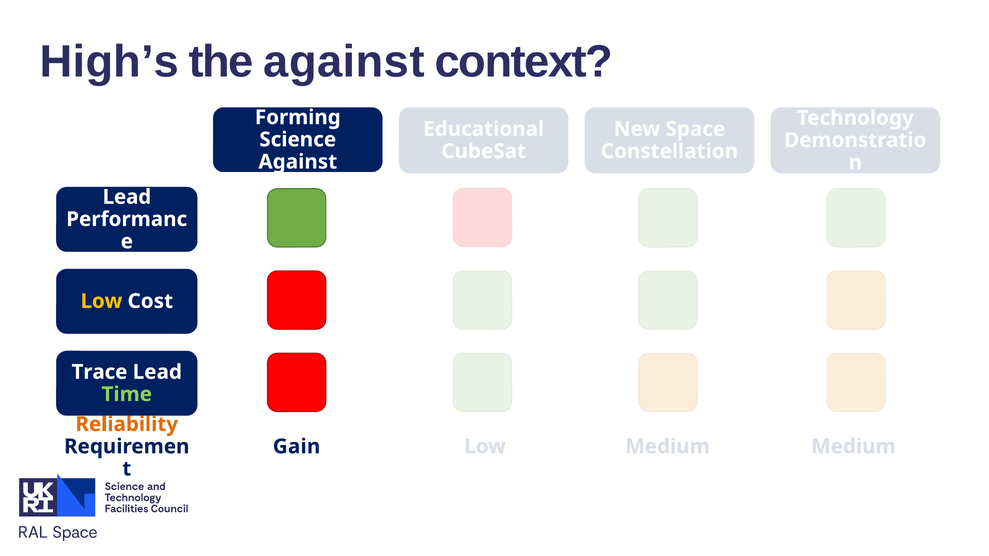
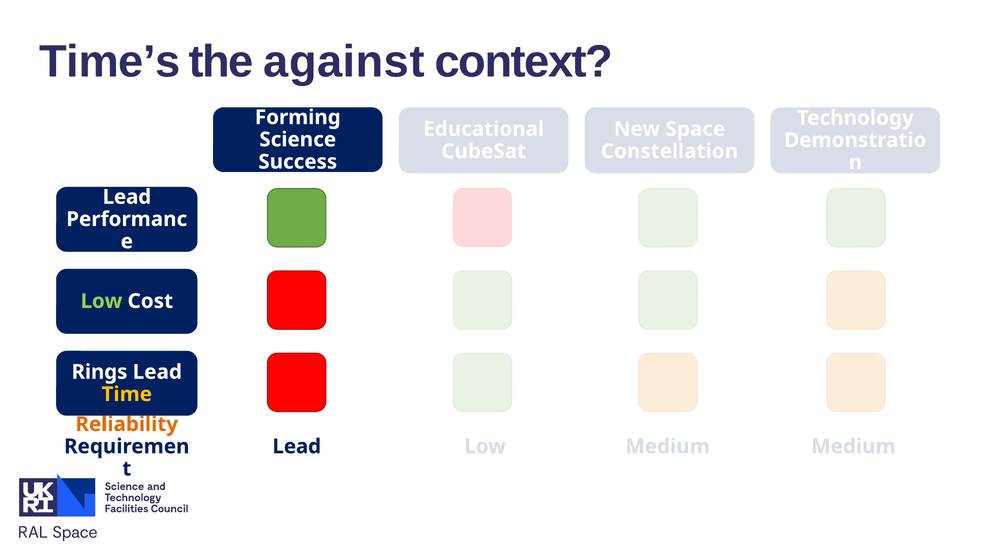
High’s: High’s -> Time’s
Against at (298, 162): Against -> Success
Low at (101, 301) colour: yellow -> light green
Trace: Trace -> Rings
Time colour: light green -> yellow
Gain at (297, 447): Gain -> Lead
